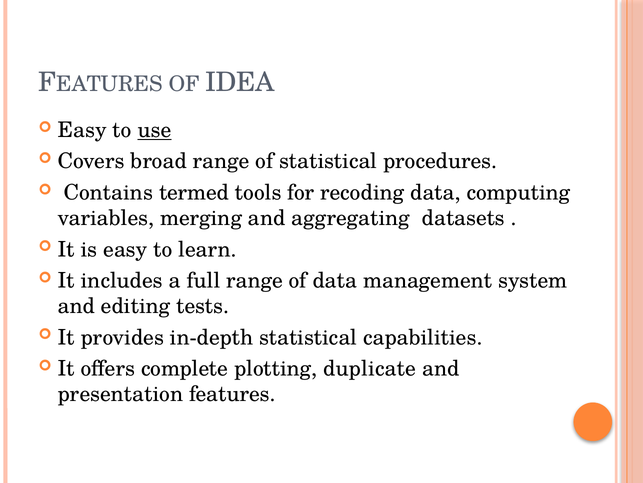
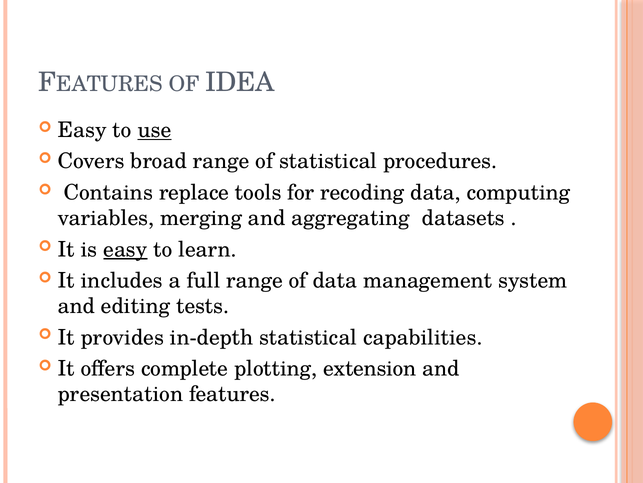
termed: termed -> replace
easy at (125, 249) underline: none -> present
duplicate: duplicate -> extension
